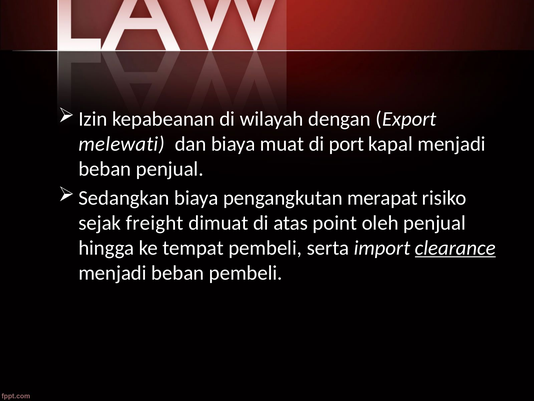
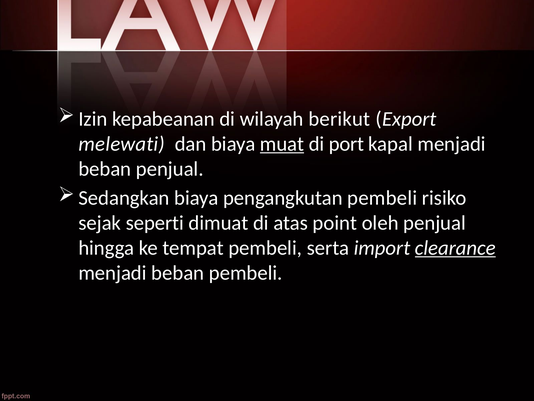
dengan: dengan -> berikut
muat underline: none -> present
pengangkutan merapat: merapat -> pembeli
freight: freight -> seperti
